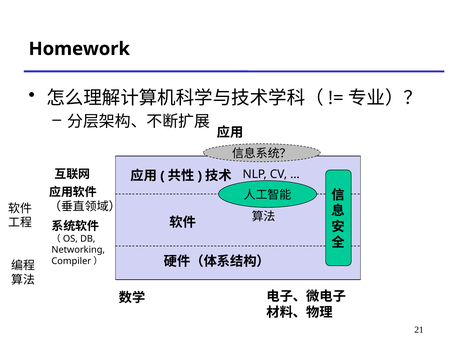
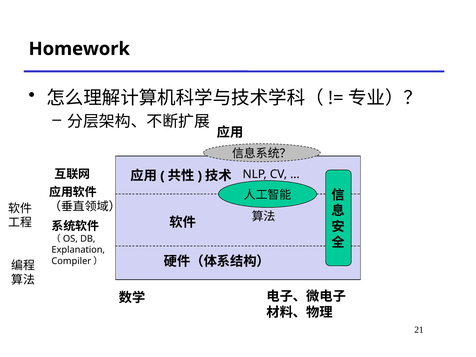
Networking: Networking -> Explanation
